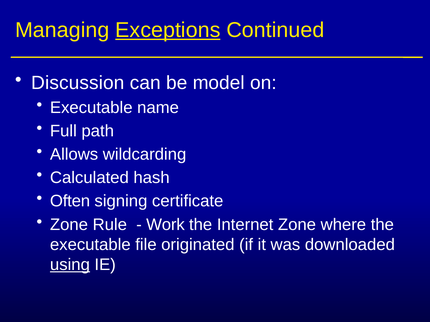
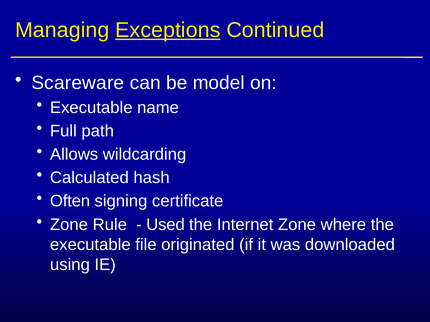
Discussion: Discussion -> Scareware
Work: Work -> Used
using underline: present -> none
